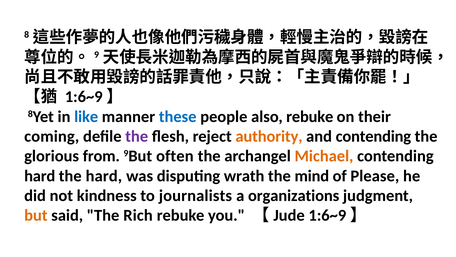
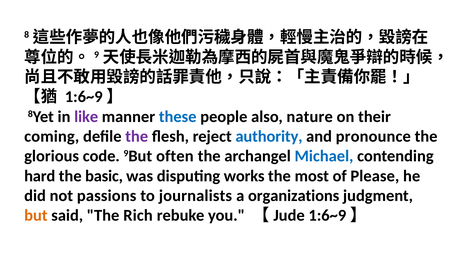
like colour: blue -> purple
also rebuke: rebuke -> nature
authority colour: orange -> blue
and contending: contending -> pronounce
from: from -> code
Michael colour: orange -> blue
the hard: hard -> basic
wrath: wrath -> works
mind: mind -> most
kindness: kindness -> passions
